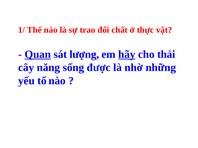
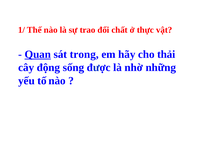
lượng: lượng -> trong
hãy underline: present -> none
năng: năng -> động
